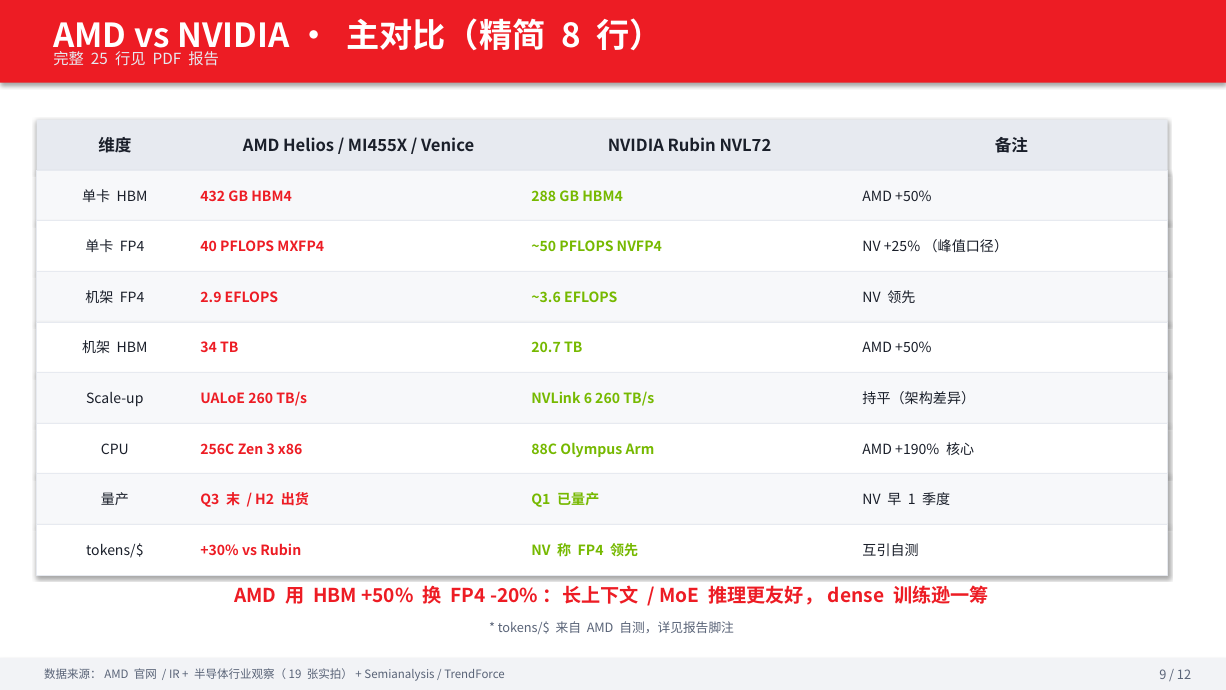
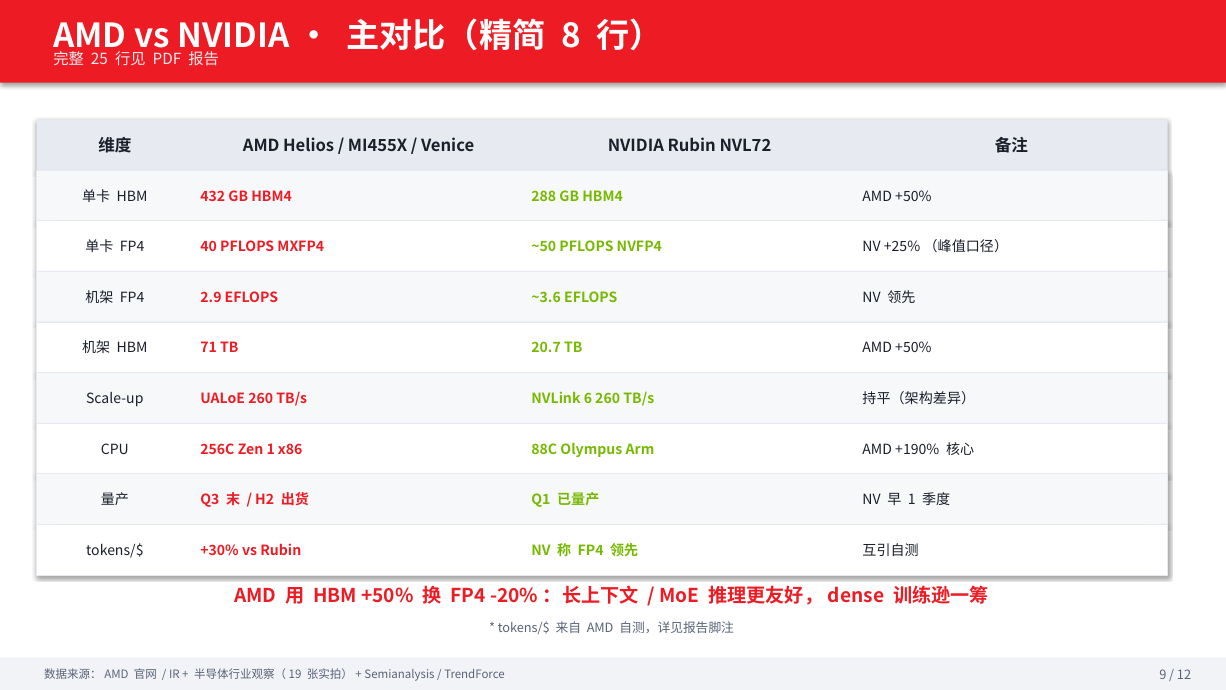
34: 34 -> 71
Zen 3: 3 -> 1
